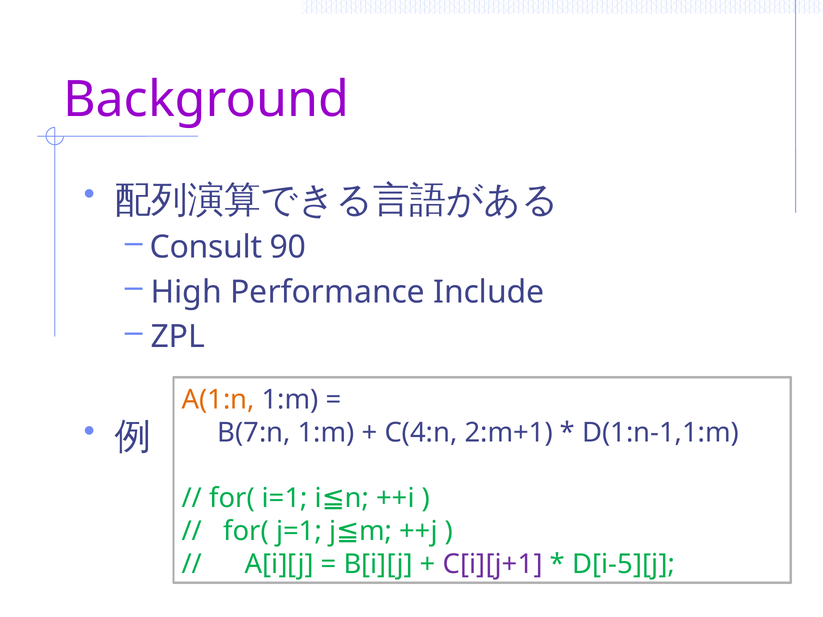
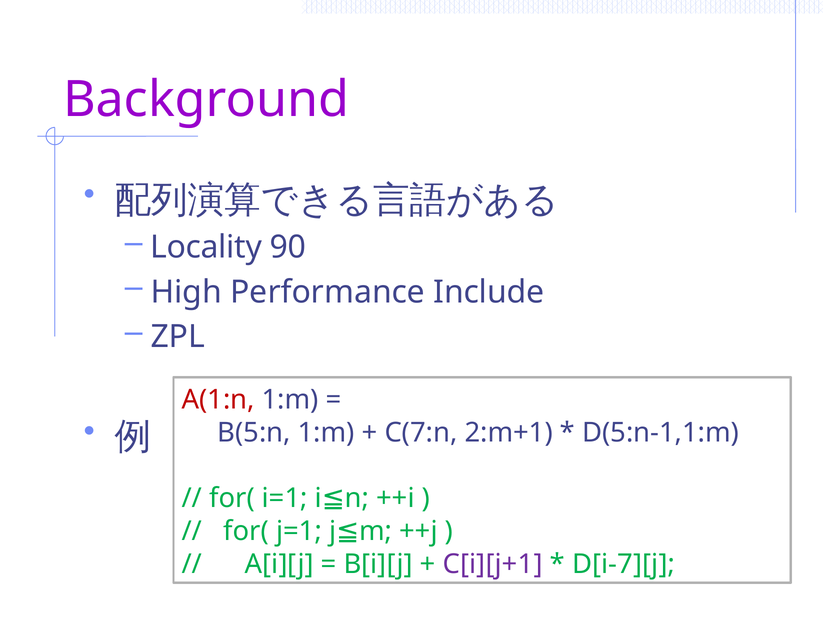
Consult: Consult -> Locality
A(1:n colour: orange -> red
B(7:n: B(7:n -> B(5:n
C(4:n: C(4:n -> C(7:n
D(1:n-1,1:m: D(1:n-1,1:m -> D(5:n-1,1:m
D[i-5][j: D[i-5][j -> D[i-7][j
